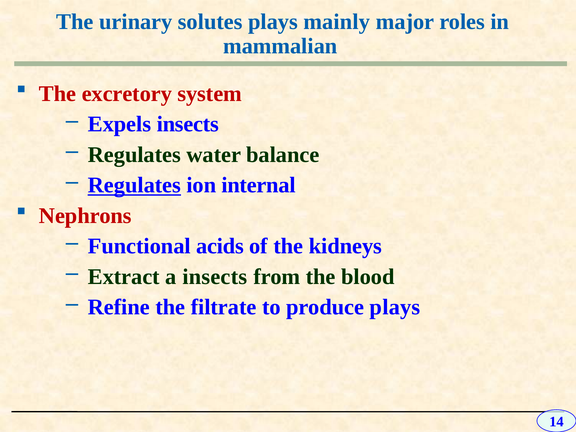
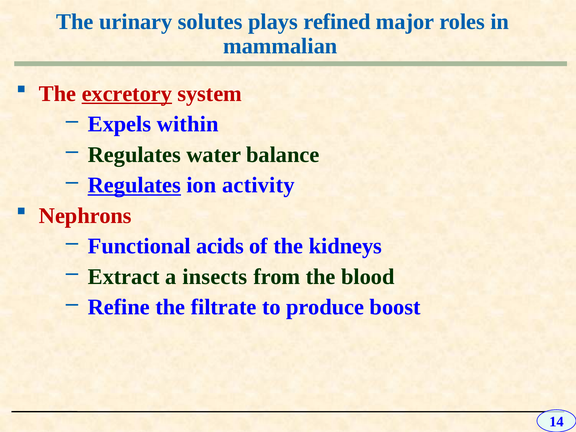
mainly: mainly -> refined
excretory underline: none -> present
Expels insects: insects -> within
internal: internal -> activity
produce plays: plays -> boost
